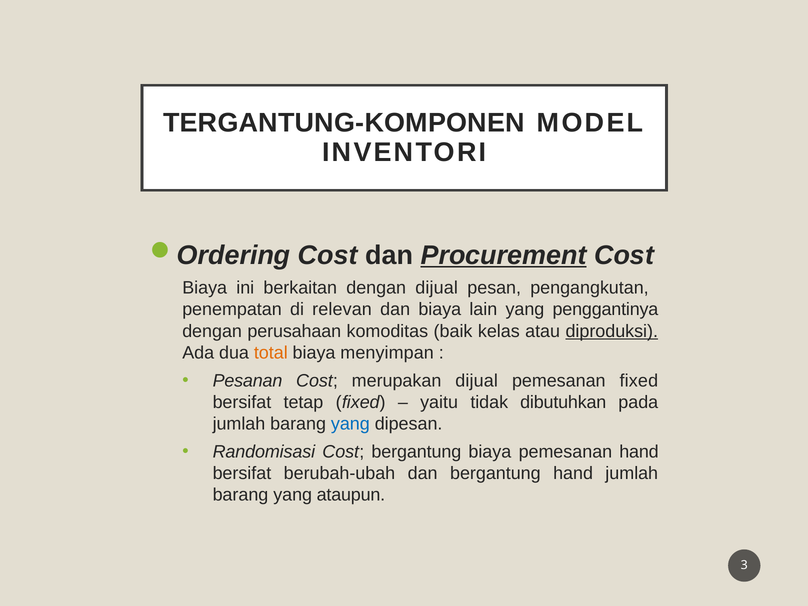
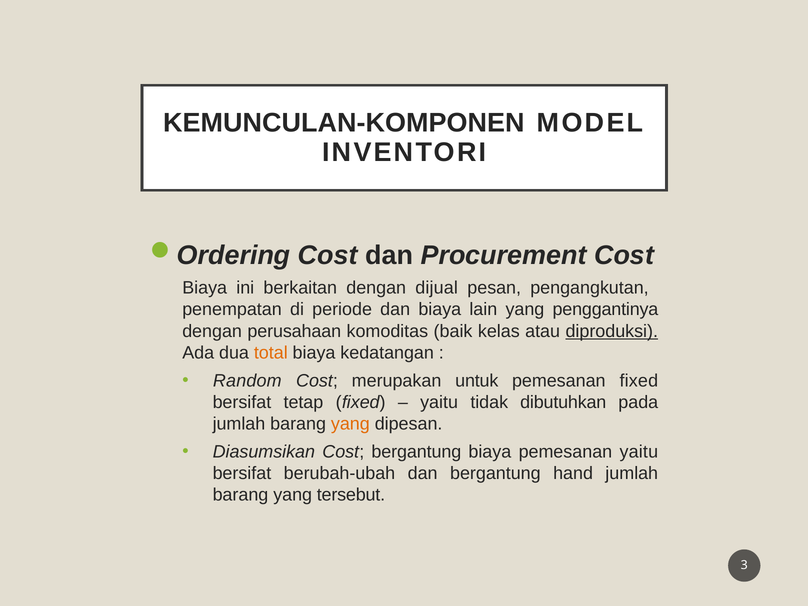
TERGANTUNG-KOMPONEN: TERGANTUNG-KOMPONEN -> KEMUNCULAN-KOMPONEN
Procurement underline: present -> none
relevan: relevan -> periode
menyimpan: menyimpan -> kedatangan
Pesanan: Pesanan -> Random
merupakan dijual: dijual -> untuk
yang at (350, 424) colour: blue -> orange
Randomisasi: Randomisasi -> Diasumsikan
pemesanan hand: hand -> yaitu
ataupun: ataupun -> tersebut
